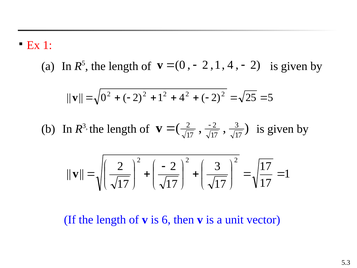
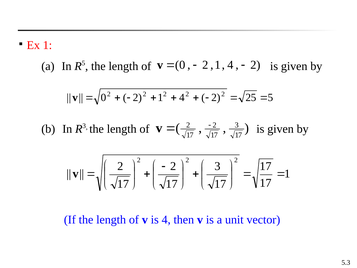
is 6: 6 -> 4
